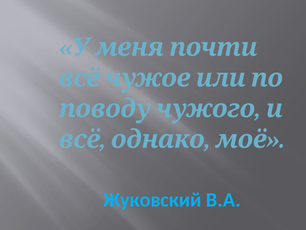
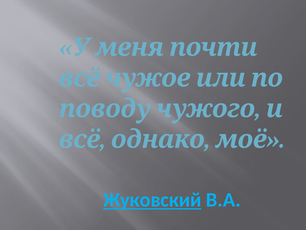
Жуковский underline: none -> present
